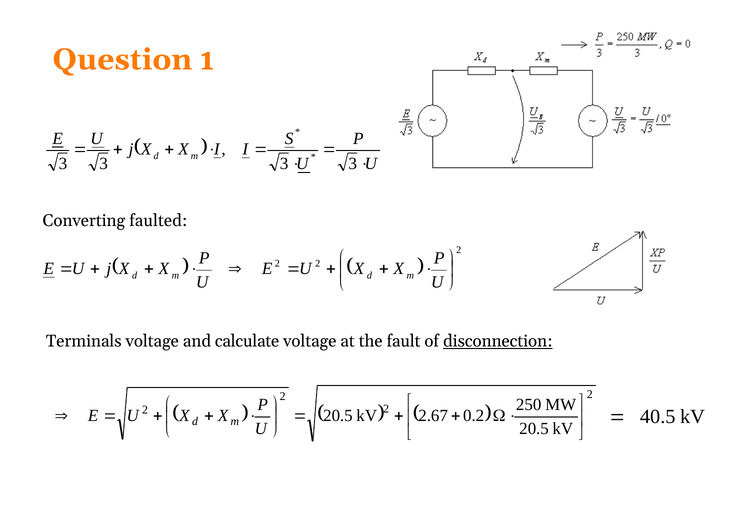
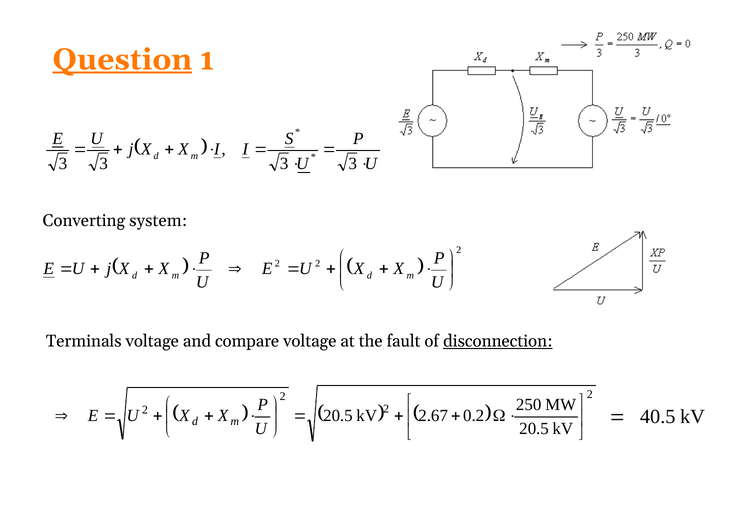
Question underline: none -> present
faulted: faulted -> system
calculate: calculate -> compare
